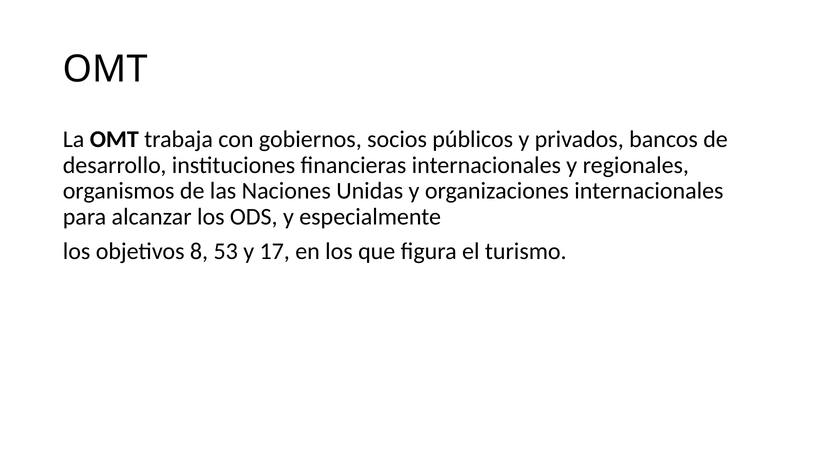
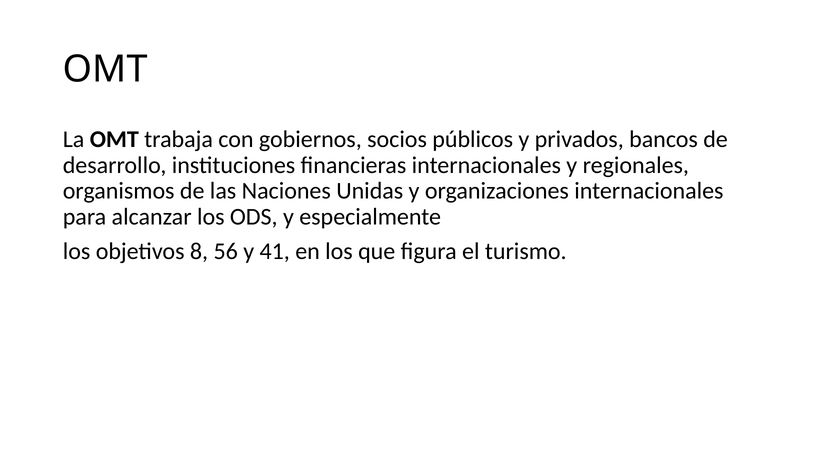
53: 53 -> 56
17: 17 -> 41
